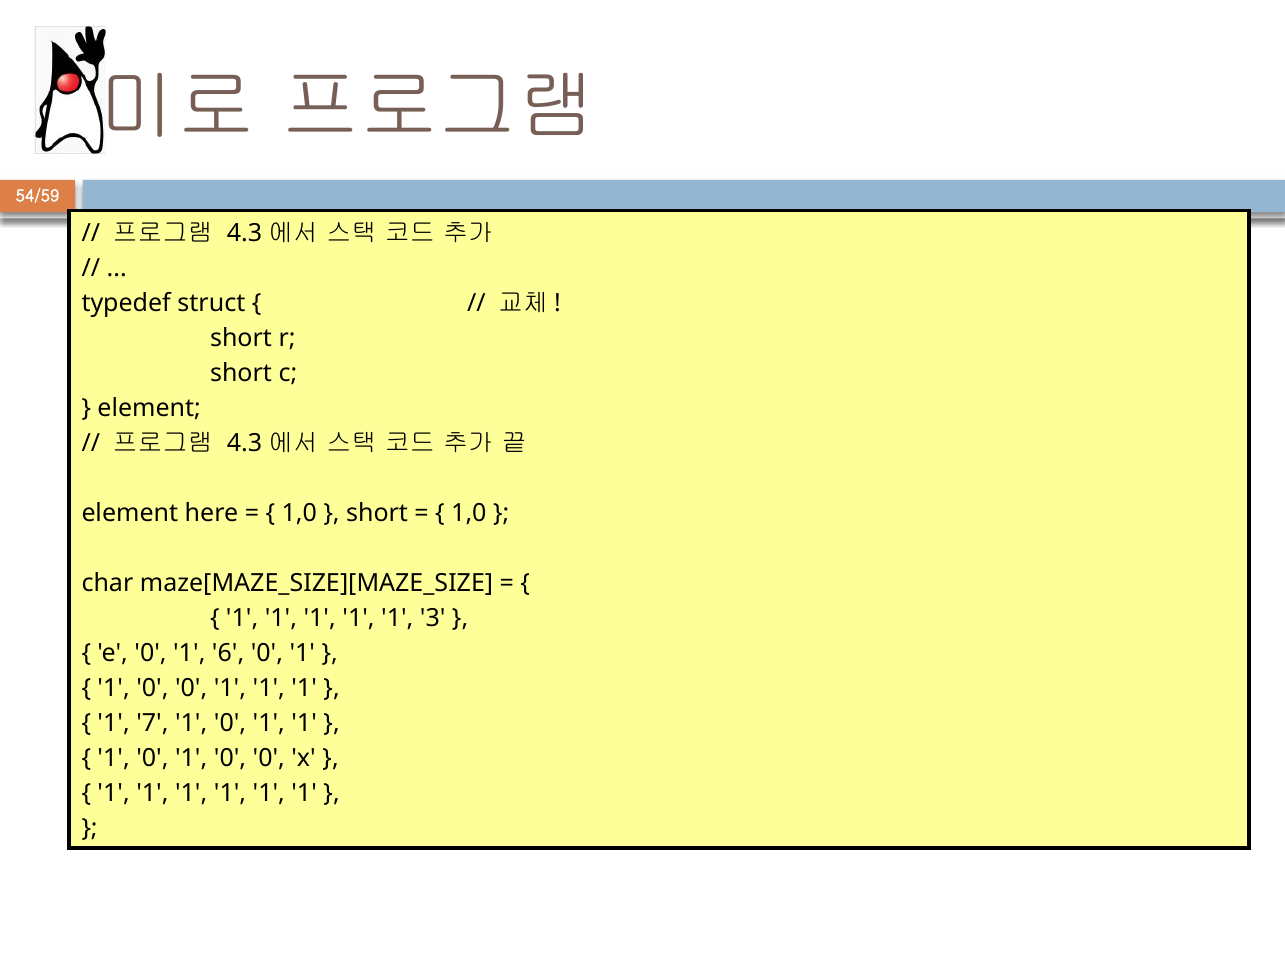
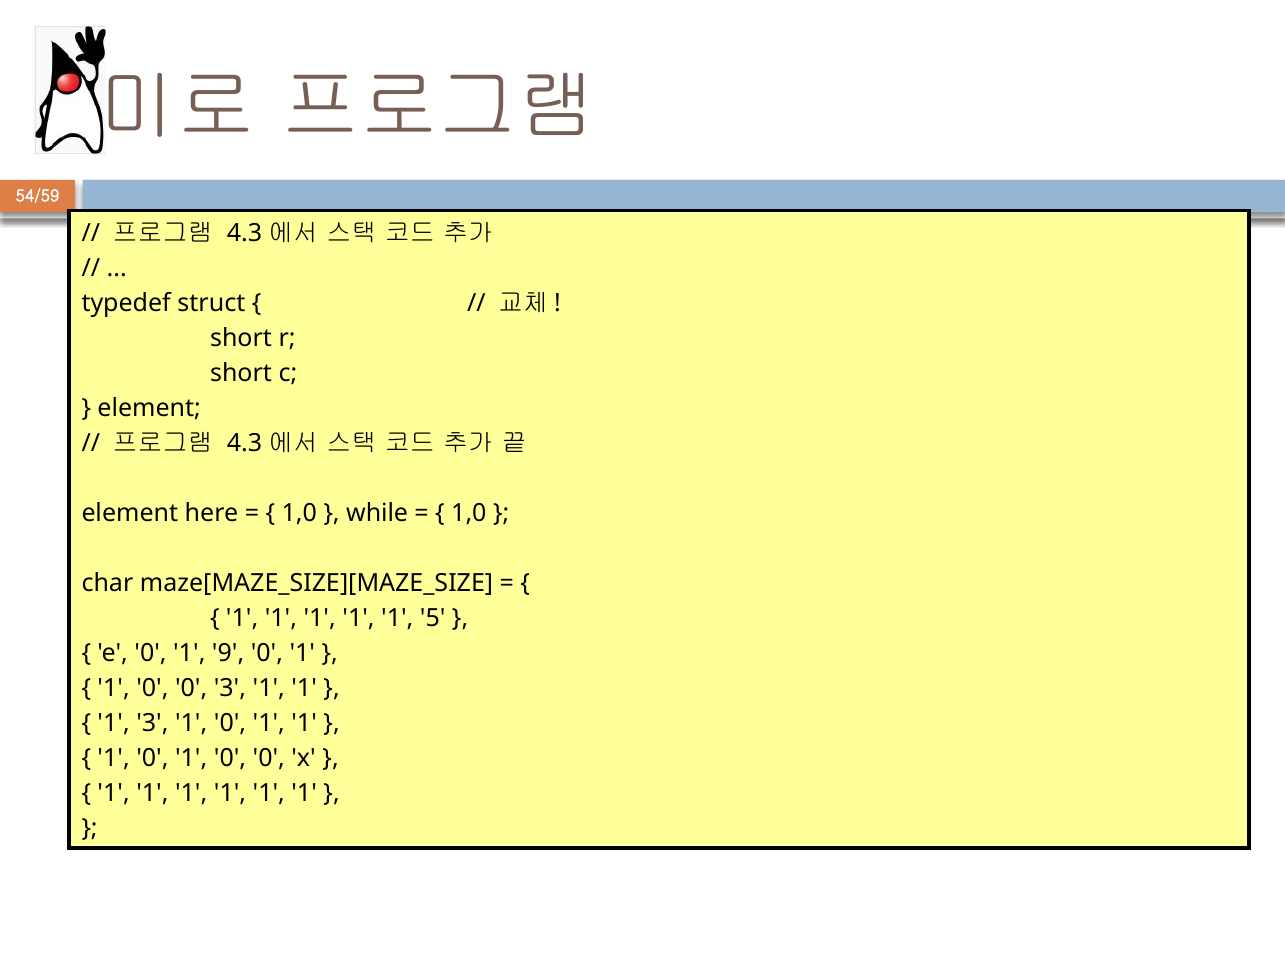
short at (377, 513): short -> while
3: 3 -> 5
6: 6 -> 9
0 0 1: 1 -> 3
1 7: 7 -> 3
